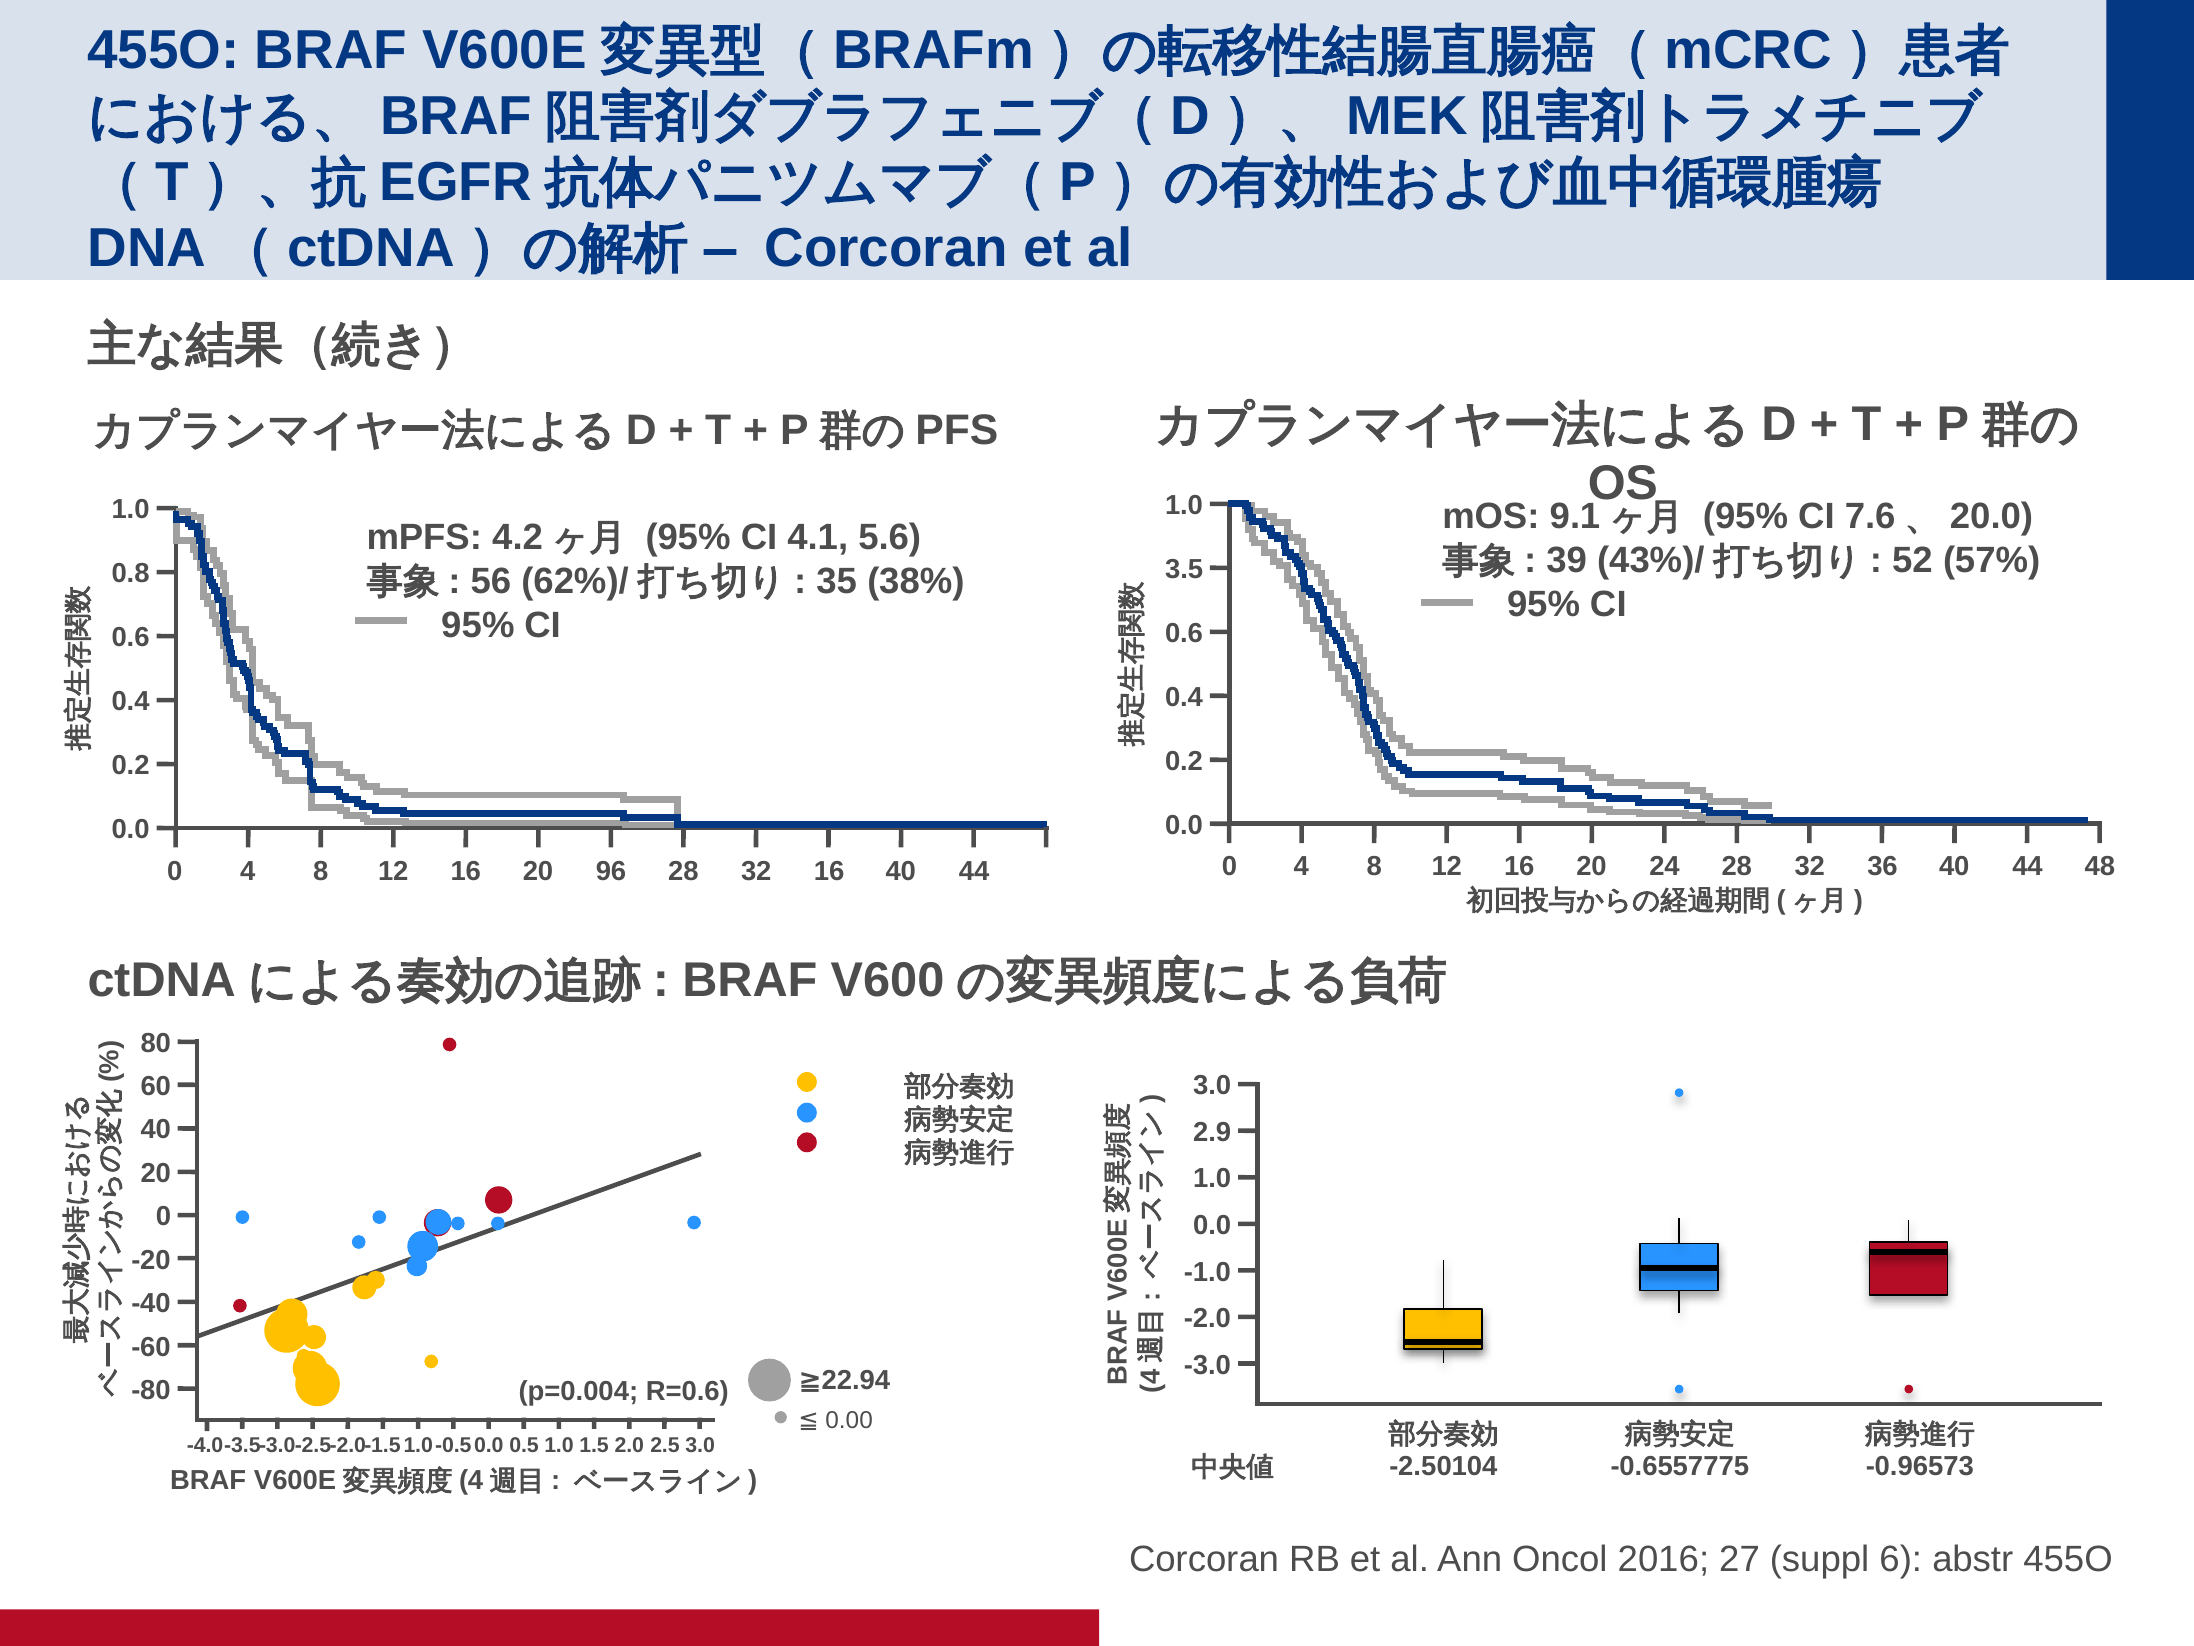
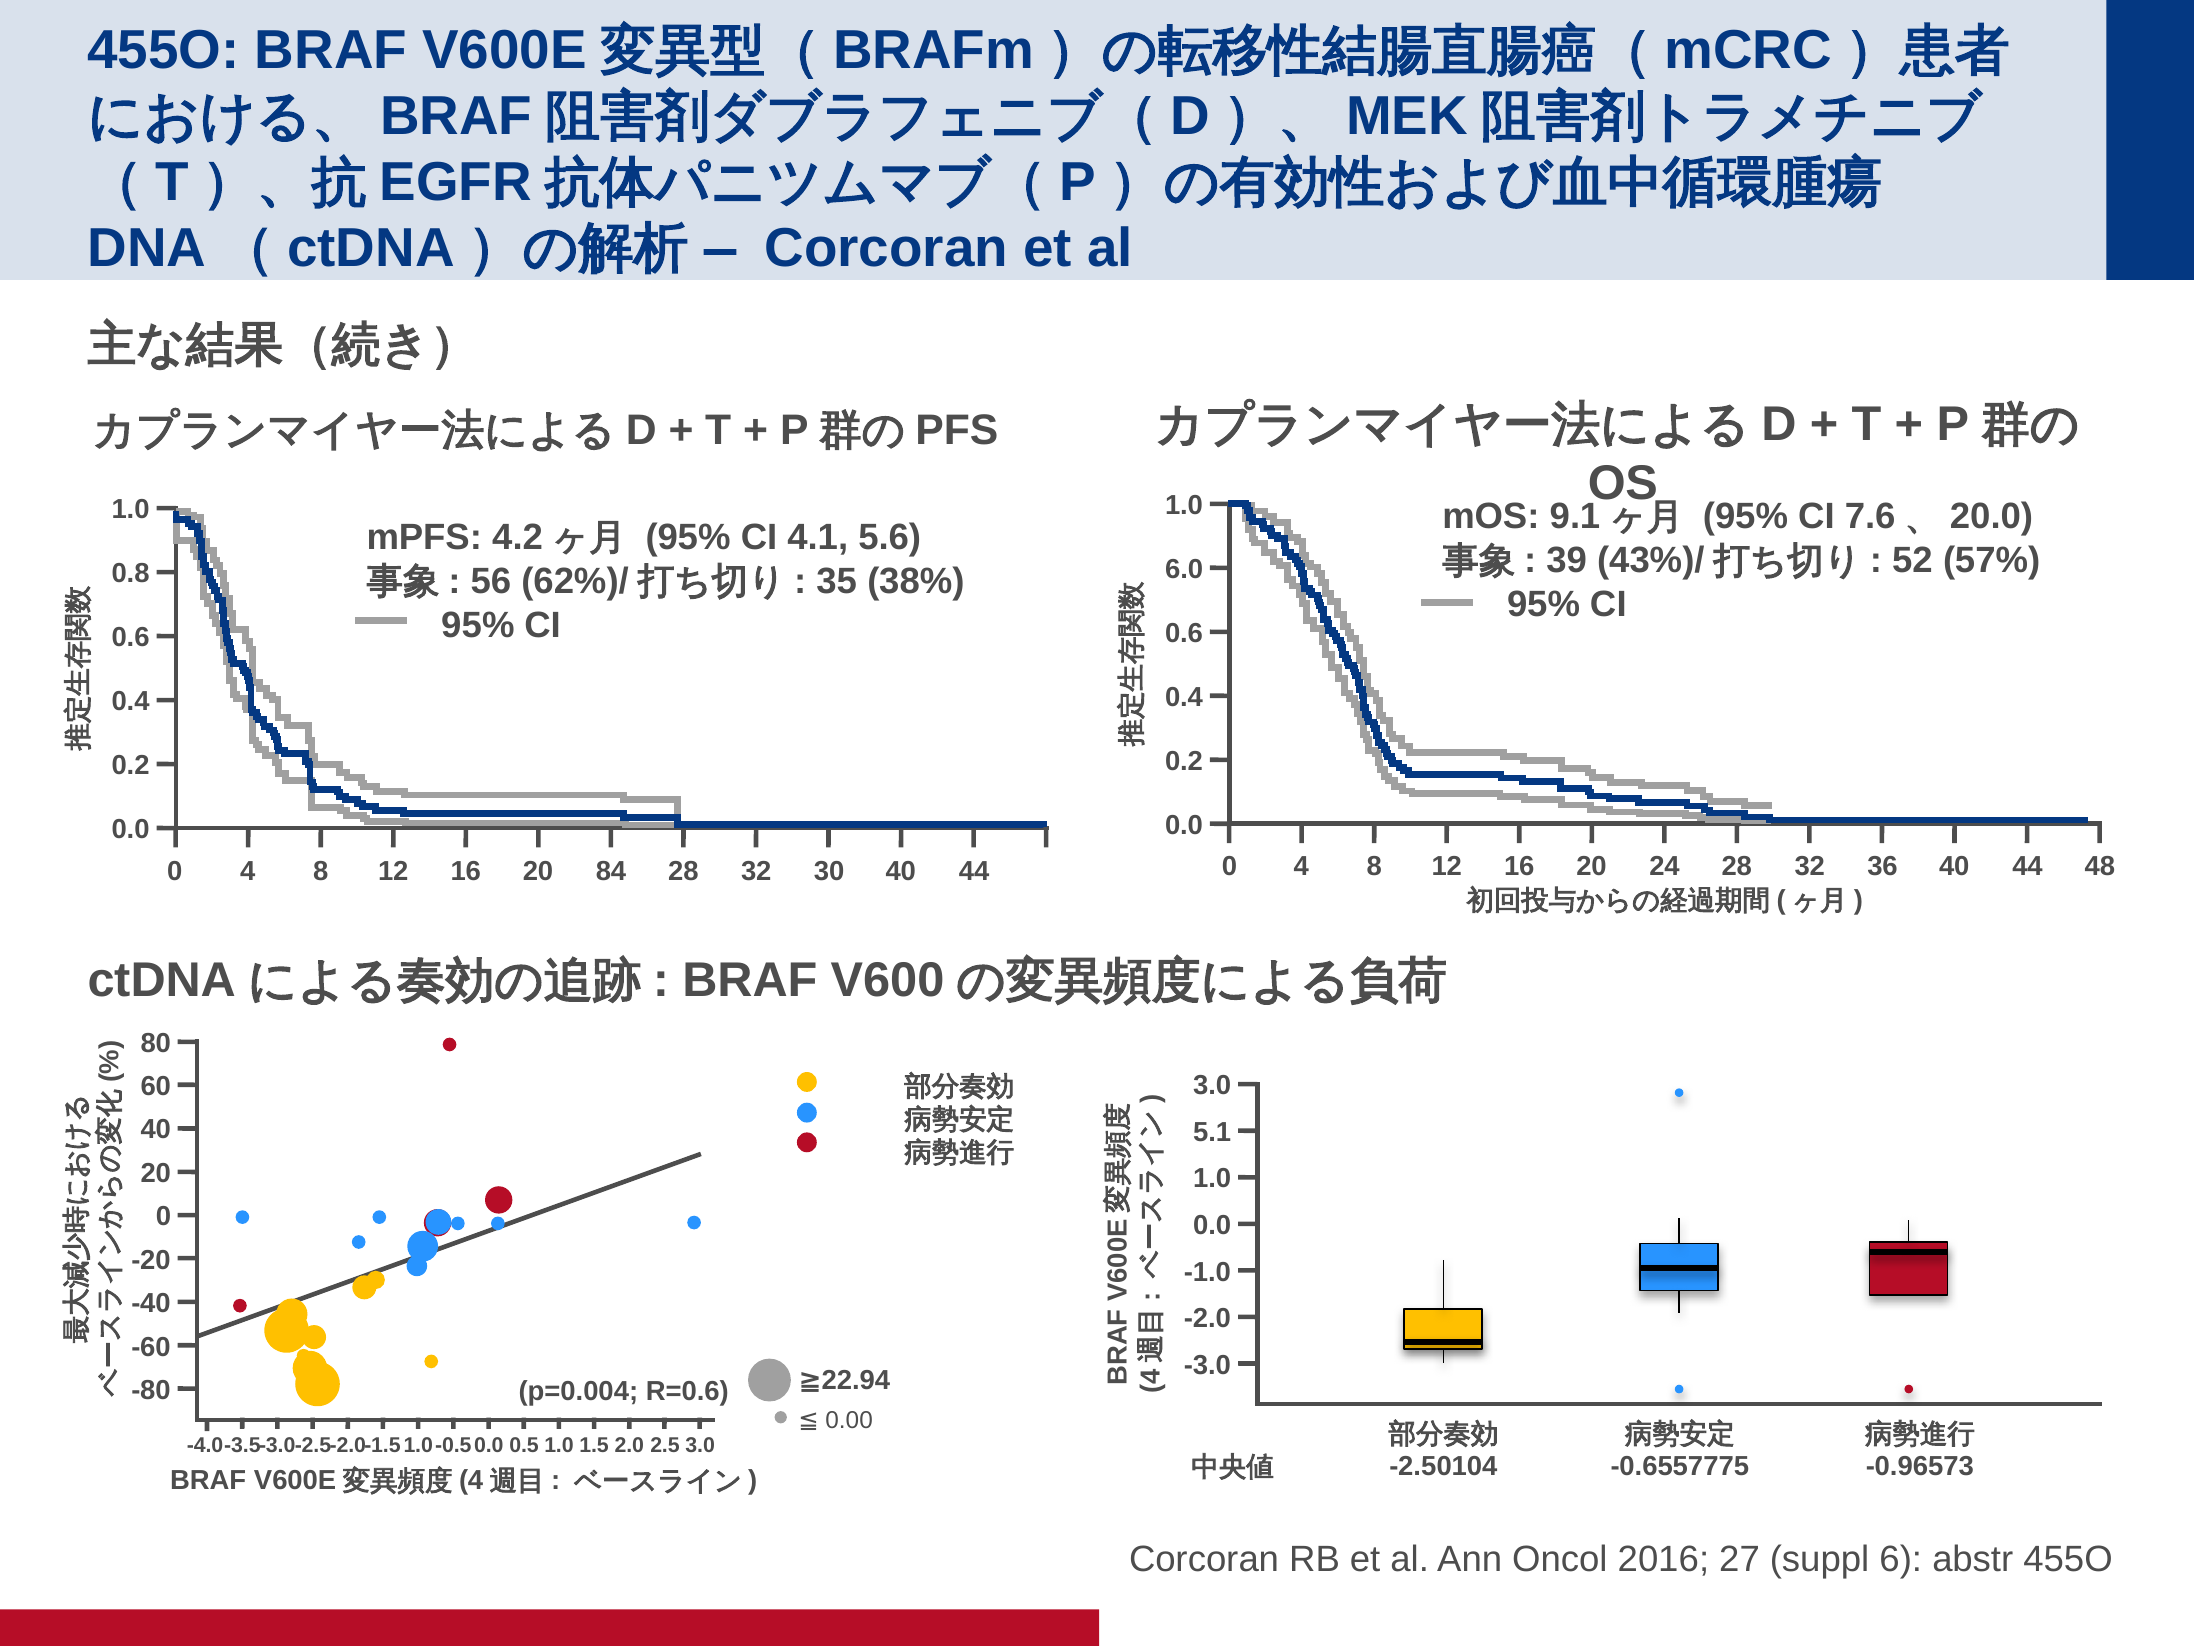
3.5: 3.5 -> 6.0
96: 96 -> 84
28 16: 16 -> 30
2.9: 2.9 -> 5.1
